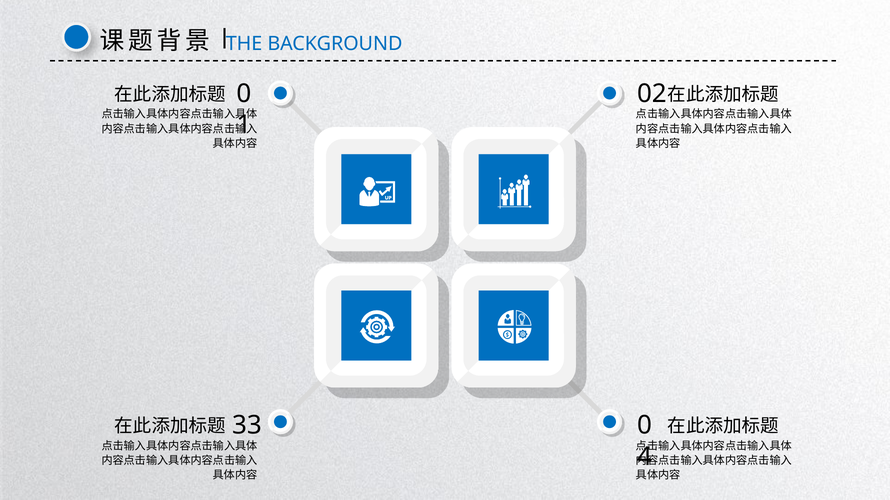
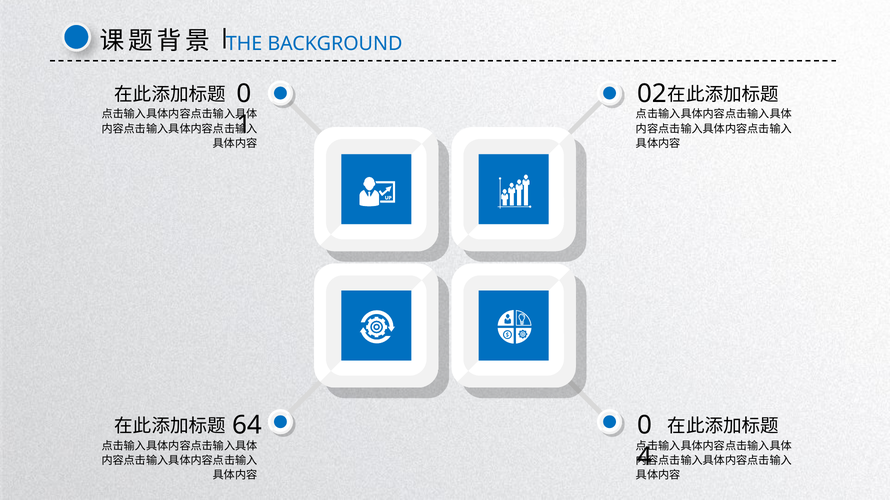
33: 33 -> 64
